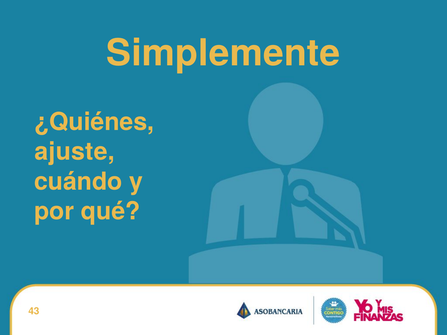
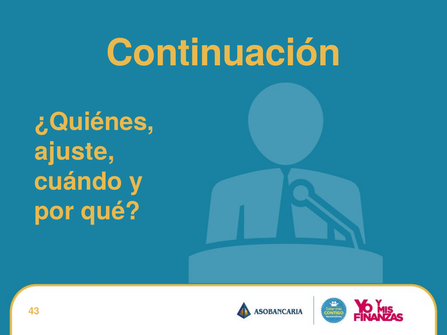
Simplemente: Simplemente -> Continuación
